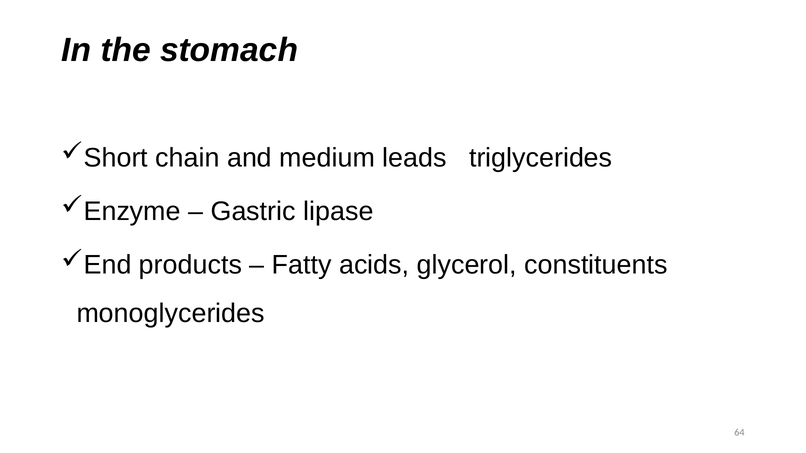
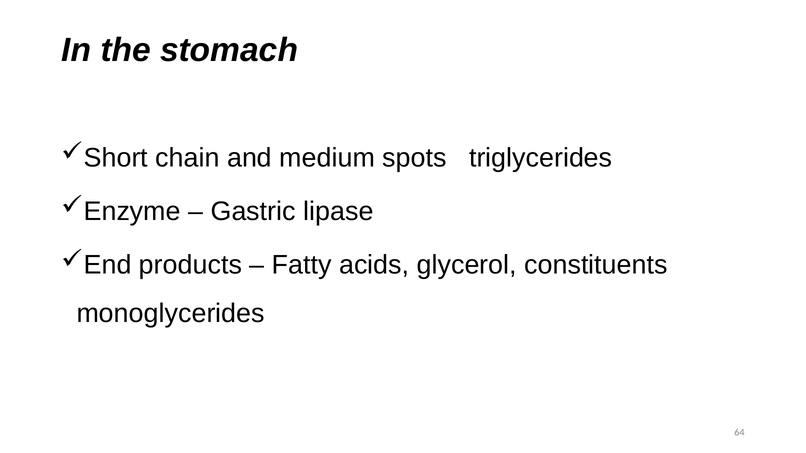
leads: leads -> spots
